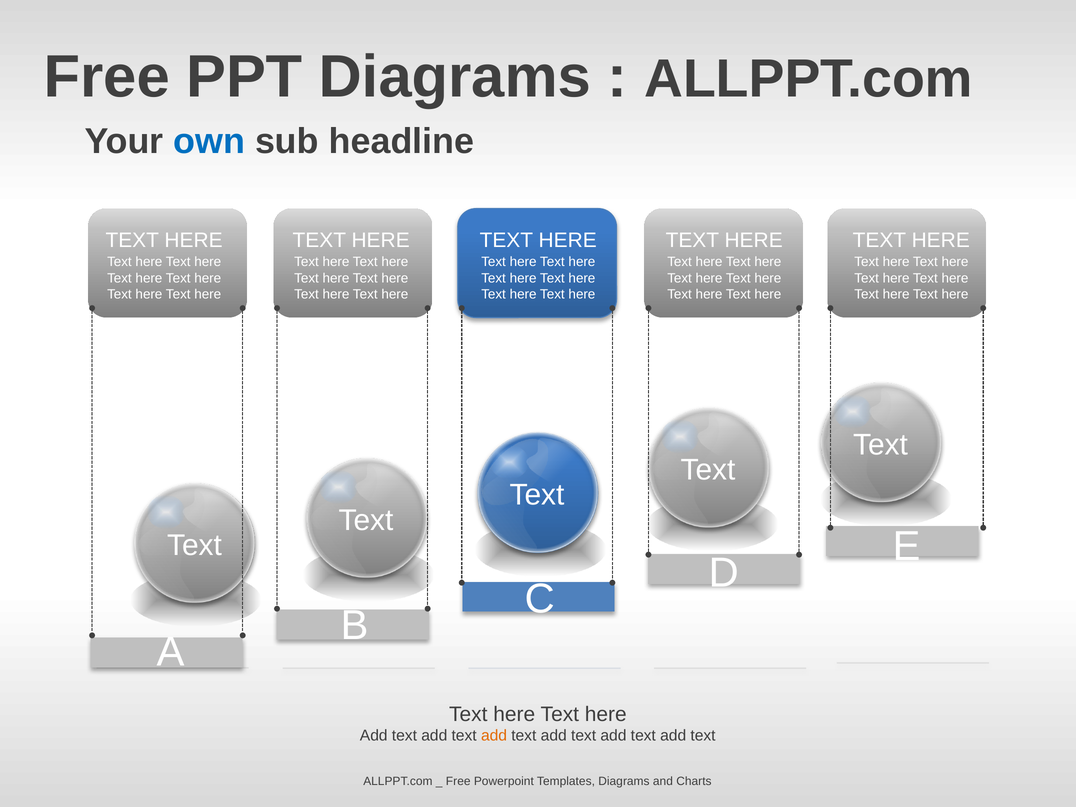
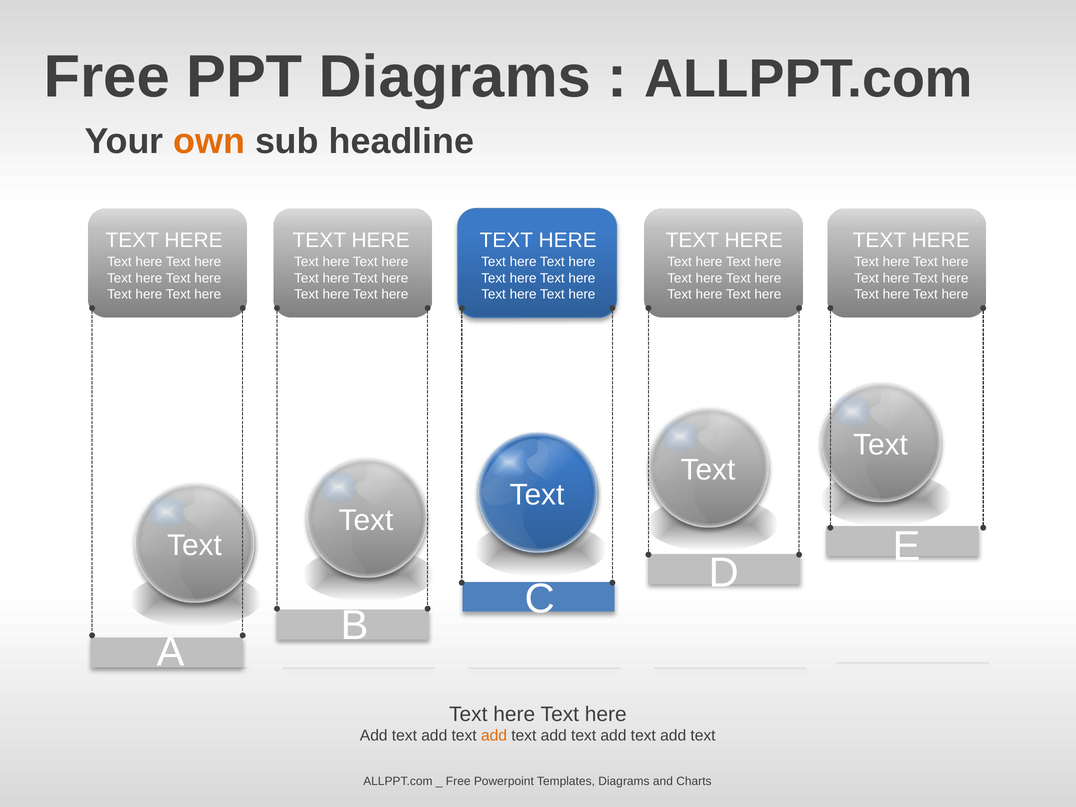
own colour: blue -> orange
